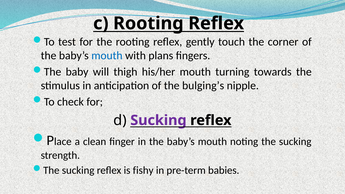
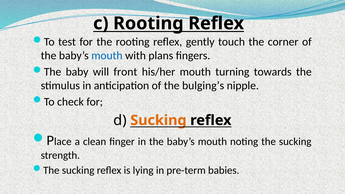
thigh: thigh -> front
Sucking at (158, 120) colour: purple -> orange
fishy: fishy -> lying
